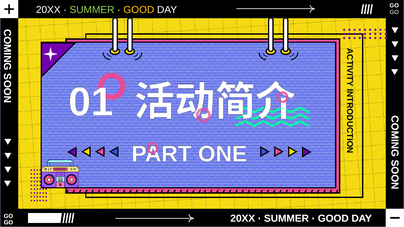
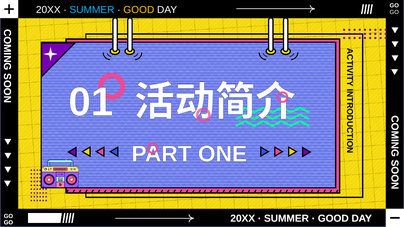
SUMMER at (92, 10) colour: light green -> light blue
